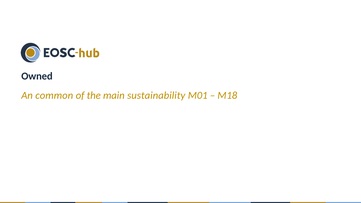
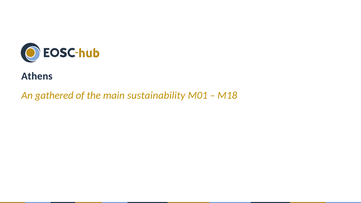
Owned: Owned -> Athens
common: common -> gathered
